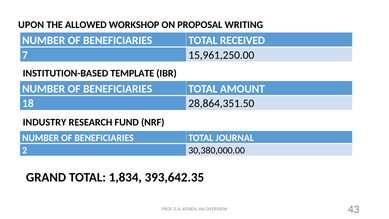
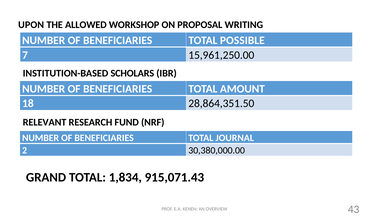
RECEIVED: RECEIVED -> POSSIBLE
TEMPLATE: TEMPLATE -> SCHOLARS
INDUSTRY: INDUSTRY -> RELEVANT
393,642.35: 393,642.35 -> 915,071.43
